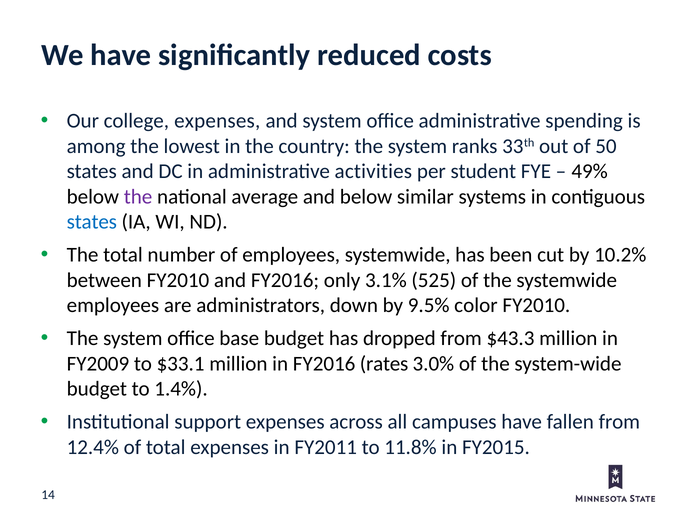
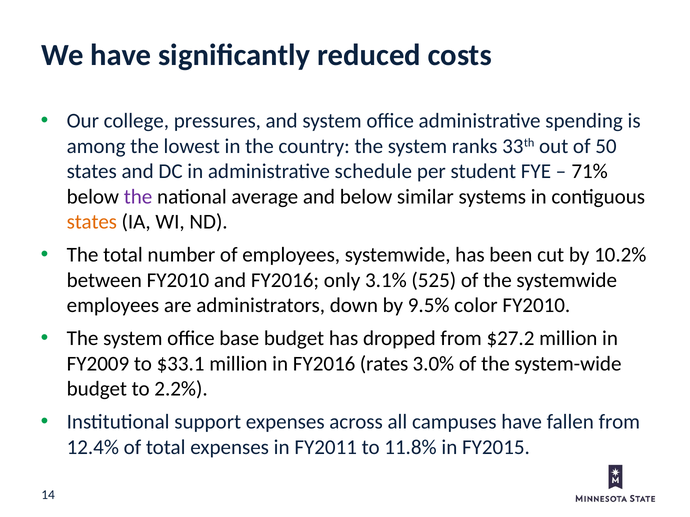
college expenses: expenses -> pressures
activities: activities -> schedule
49%: 49% -> 71%
states at (92, 222) colour: blue -> orange
$43.3: $43.3 -> $27.2
1.4%: 1.4% -> 2.2%
